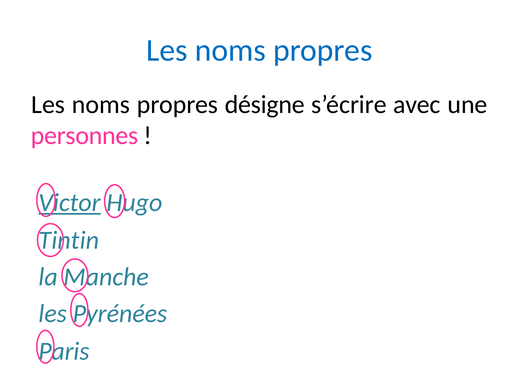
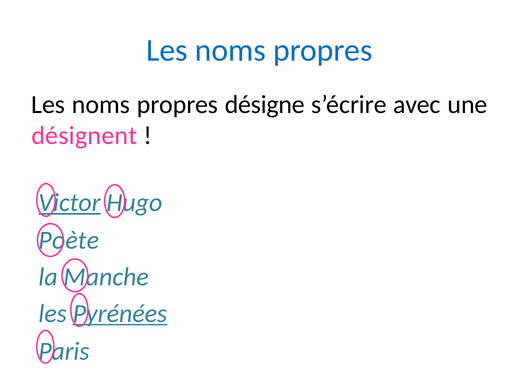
personnes: personnes -> désignent
Tintin: Tintin -> Poète
Pyrénées underline: none -> present
